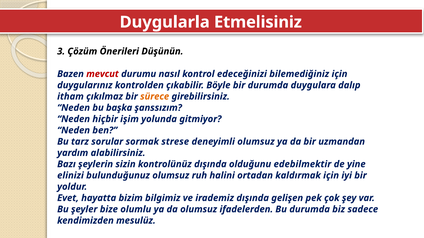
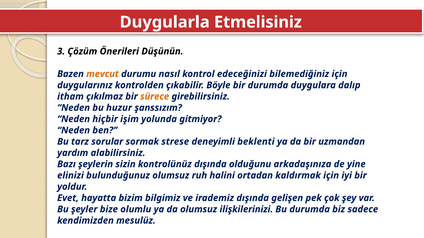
mevcut colour: red -> orange
başka: başka -> huzur
deneyimli olumsuz: olumsuz -> beklenti
edebilmektir: edebilmektir -> arkadaşınıza
ifadelerden: ifadelerden -> ilişkilerinizi
